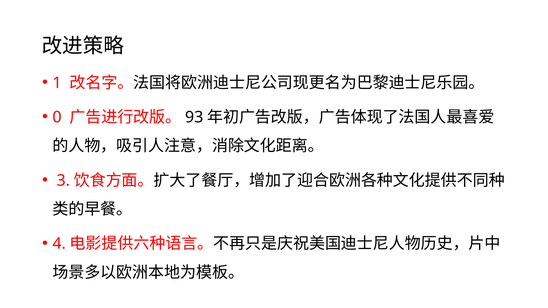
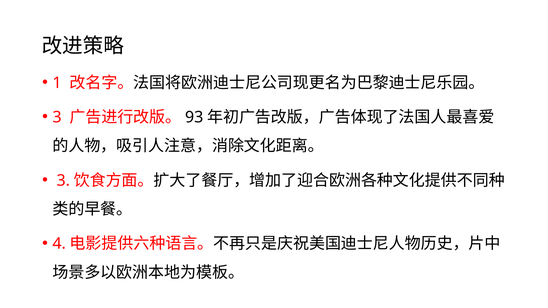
0 at (57, 117): 0 -> 3
